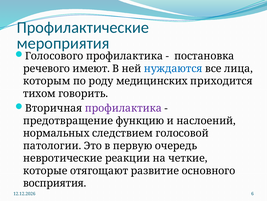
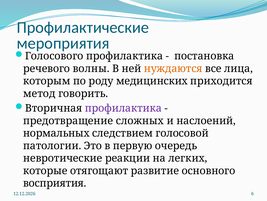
имеют: имеют -> волны
нуждаются colour: blue -> orange
тихом: тихом -> метод
функцию: функцию -> сложных
четкие: четкие -> легких
